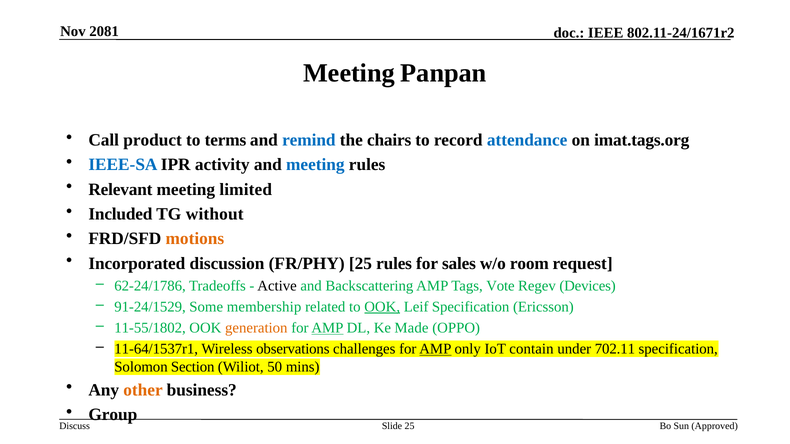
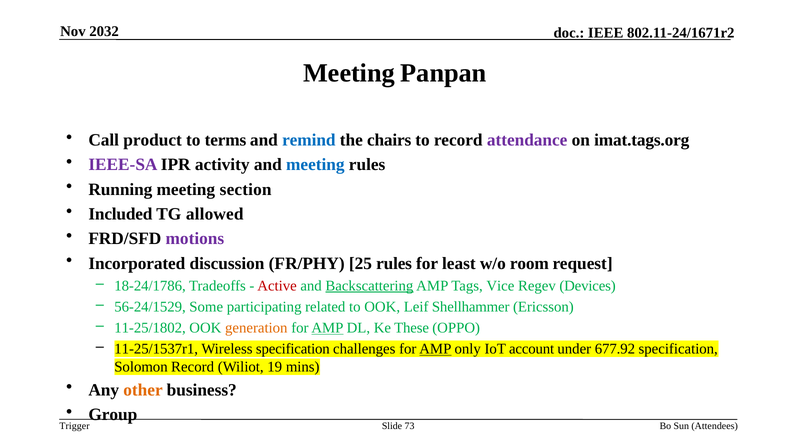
2081: 2081 -> 2032
attendance colour: blue -> purple
IEEE-SA colour: blue -> purple
Relevant: Relevant -> Running
limited: limited -> section
without: without -> allowed
motions colour: orange -> purple
sales: sales -> least
62-24/1786: 62-24/1786 -> 18-24/1786
Active colour: black -> red
Backscattering underline: none -> present
Vote: Vote -> Vice
91-24/1529: 91-24/1529 -> 56-24/1529
membership: membership -> participating
OOK at (382, 307) underline: present -> none
Leif Specification: Specification -> Shellhammer
11-55/1802: 11-55/1802 -> 11-25/1802
Made: Made -> These
11-64/1537r1: 11-64/1537r1 -> 11-25/1537r1
Wireless observations: observations -> specification
contain: contain -> account
702.11: 702.11 -> 677.92
Solomon Section: Section -> Record
50: 50 -> 19
Discuss: Discuss -> Trigger
Slide 25: 25 -> 73
Approved: Approved -> Attendees
